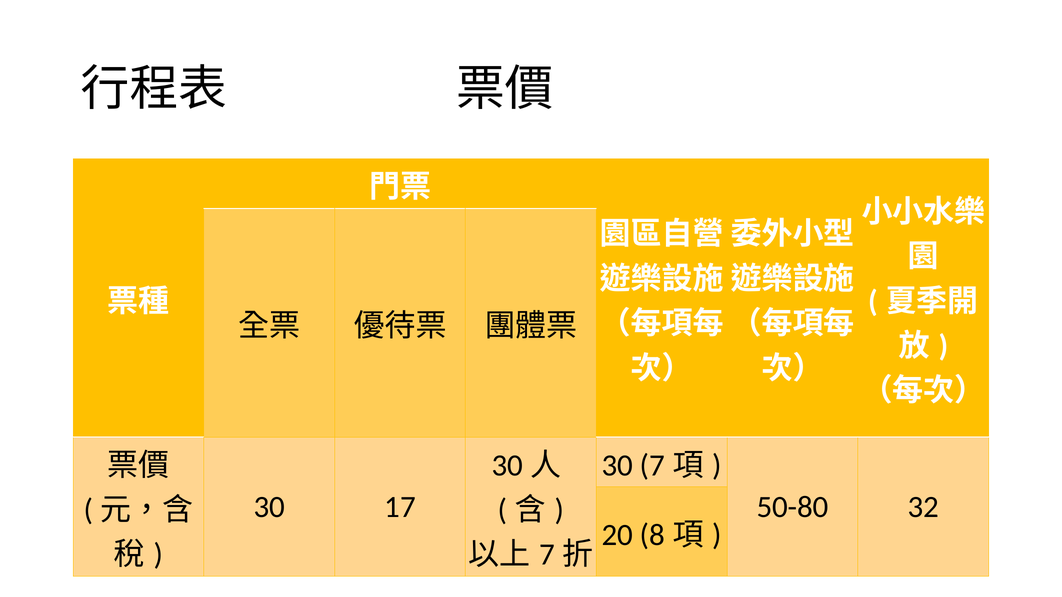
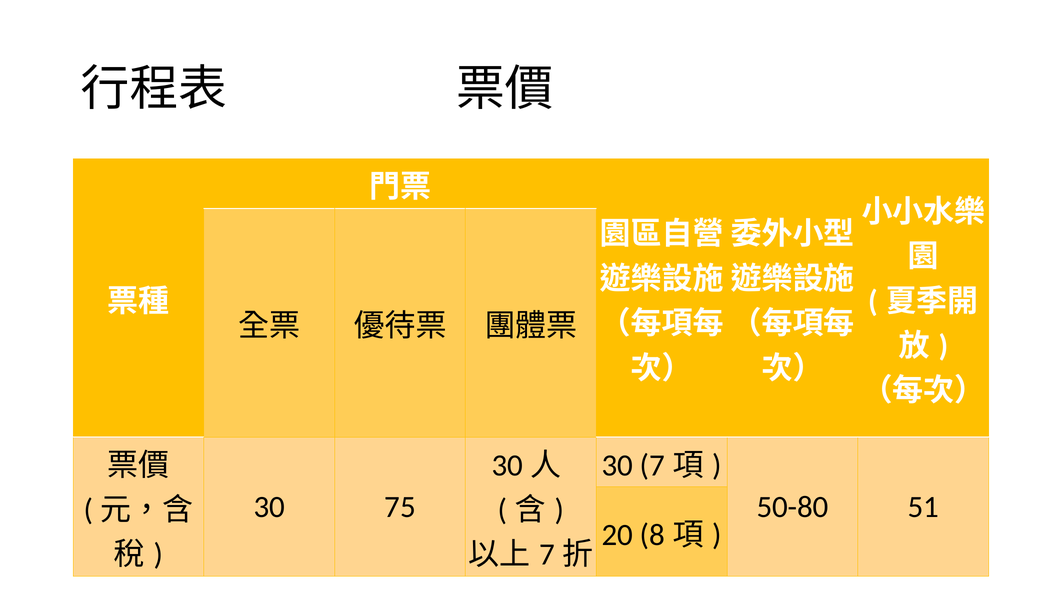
17: 17 -> 75
32: 32 -> 51
